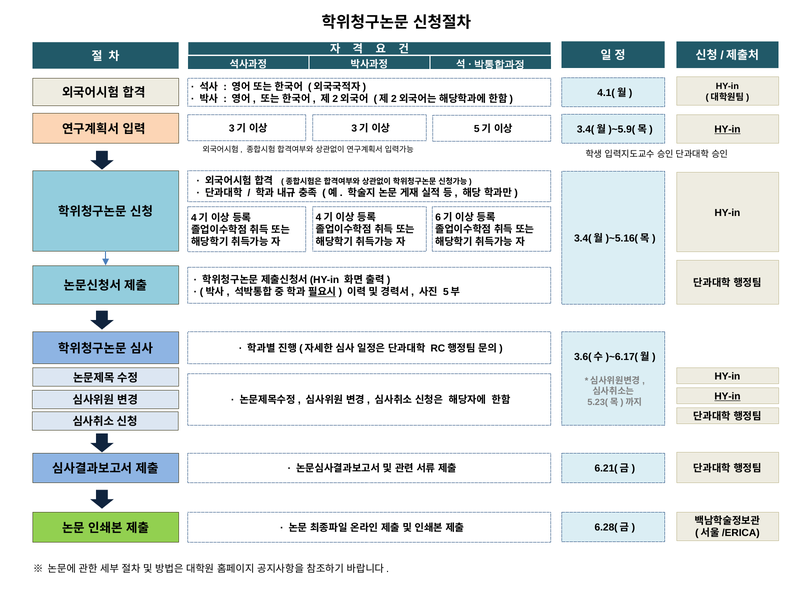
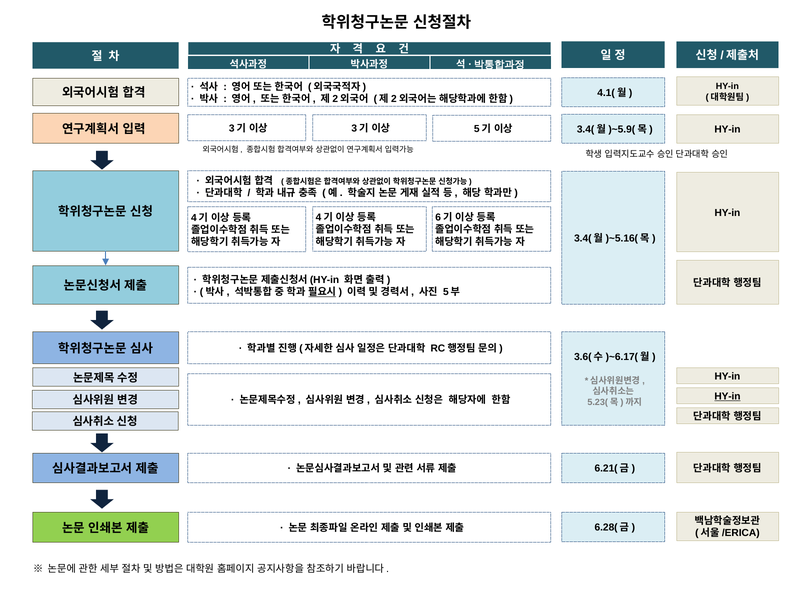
HY-in at (727, 129) underline: present -> none
